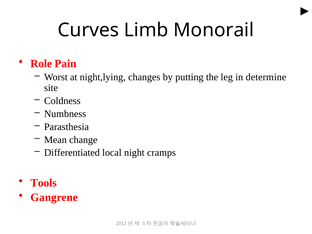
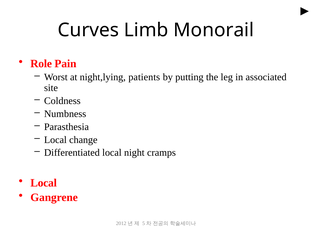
changes: changes -> patients
determine: determine -> associated
Mean at (55, 140): Mean -> Local
Tools at (44, 183): Tools -> Local
